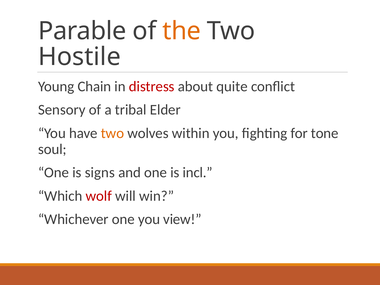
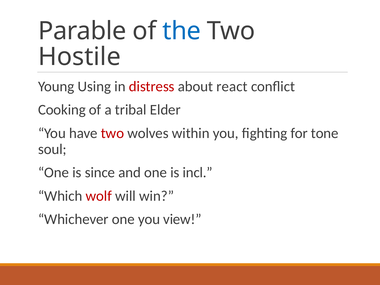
the colour: orange -> blue
Chain: Chain -> Using
quite: quite -> react
Sensory: Sensory -> Cooking
two at (112, 133) colour: orange -> red
signs: signs -> since
